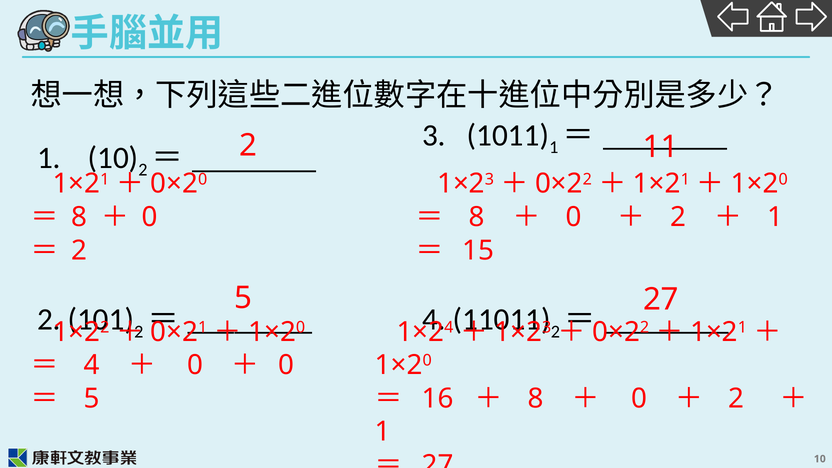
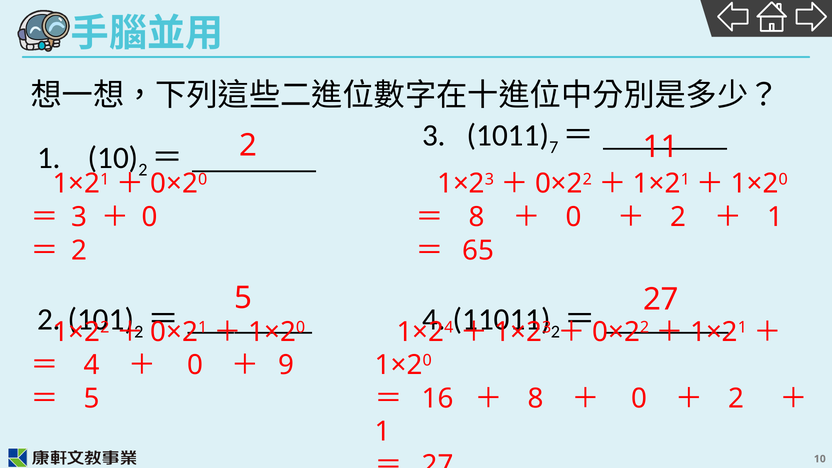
1 at (554, 147): 1 -> 7
8 at (79, 217): 8 -> 3
15: 15 -> 65
0 at (286, 365): 0 -> 9
